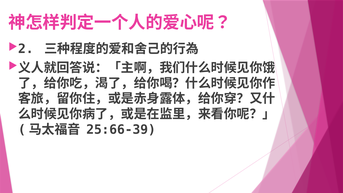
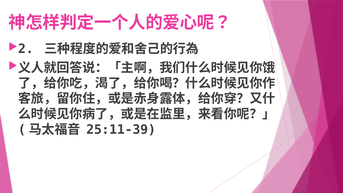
25:66-39: 25:66-39 -> 25:11-39
